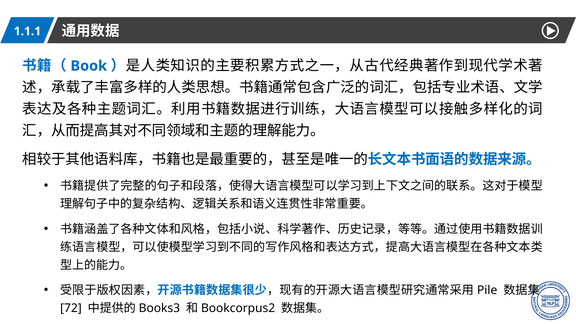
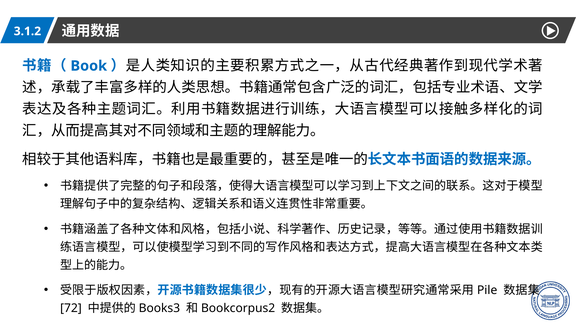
1.1.1: 1.1.1 -> 3.1.2
